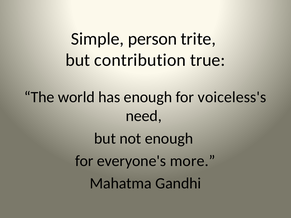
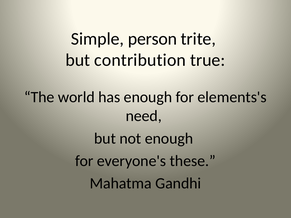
voiceless's: voiceless's -> elements's
more: more -> these
